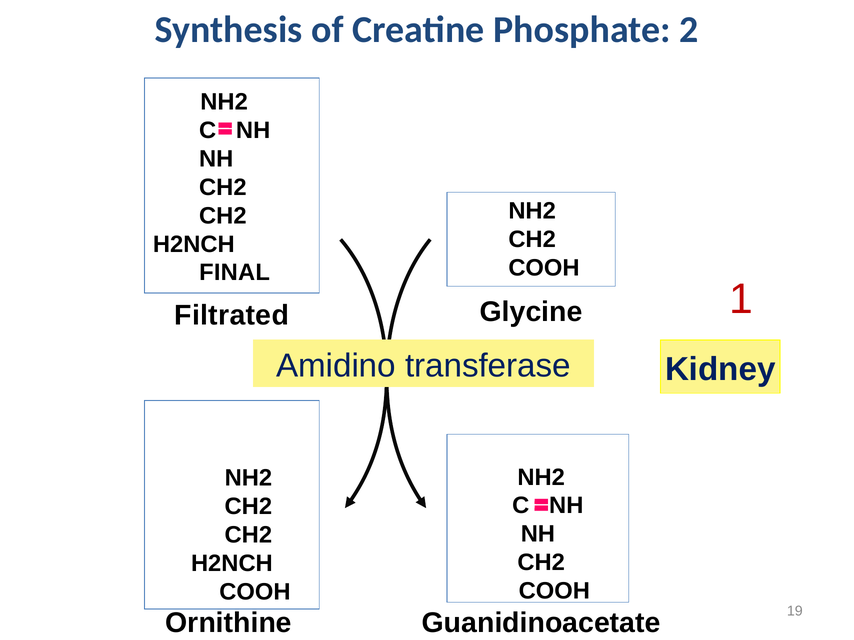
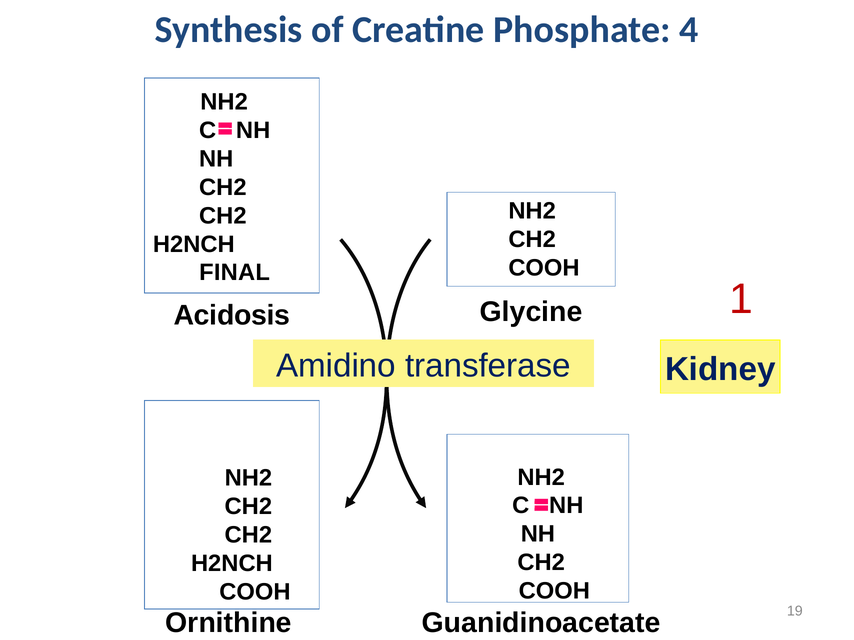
2: 2 -> 4
Filtrated: Filtrated -> Acidosis
